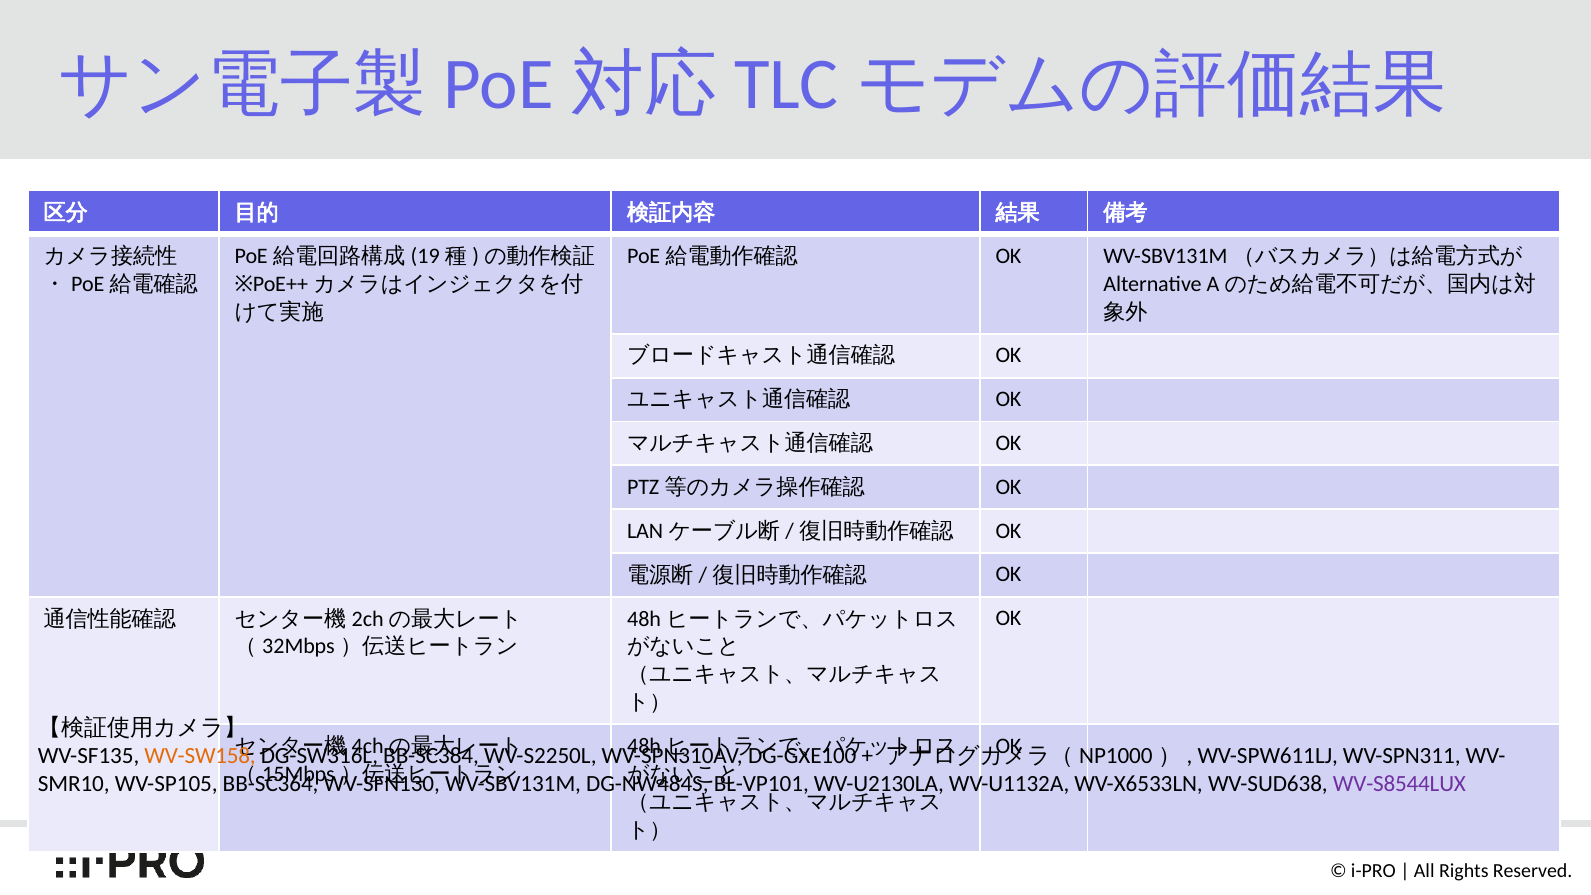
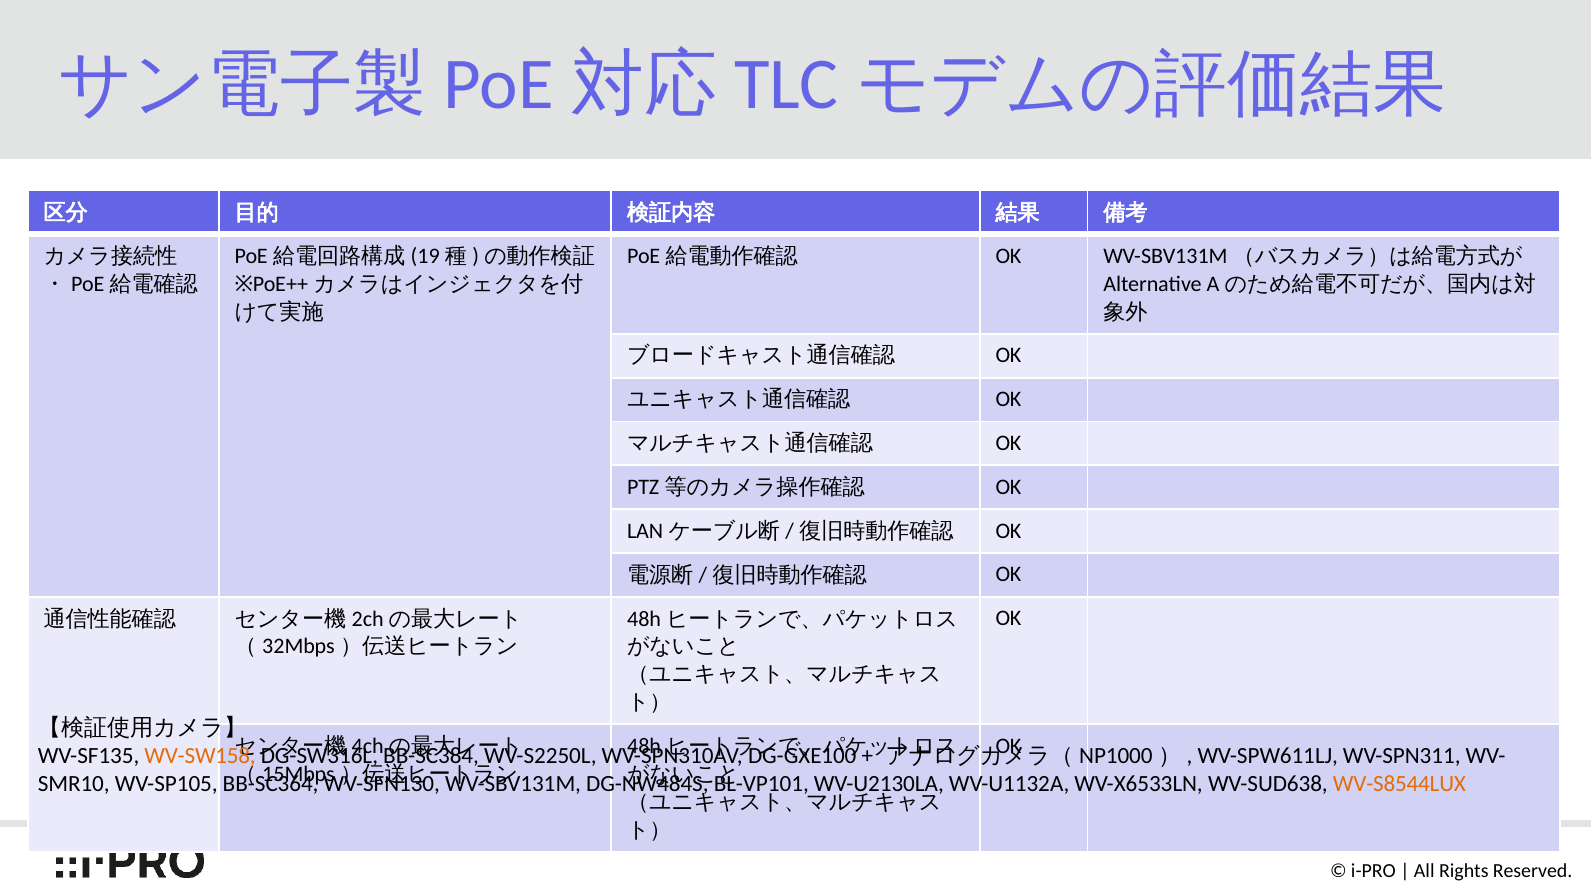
WV-S8544LUX colour: purple -> orange
